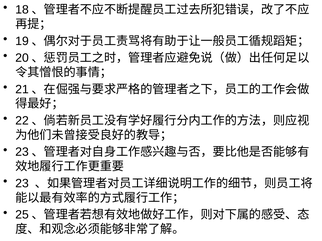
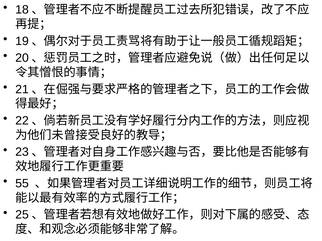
23 at (22, 184): 23 -> 55
